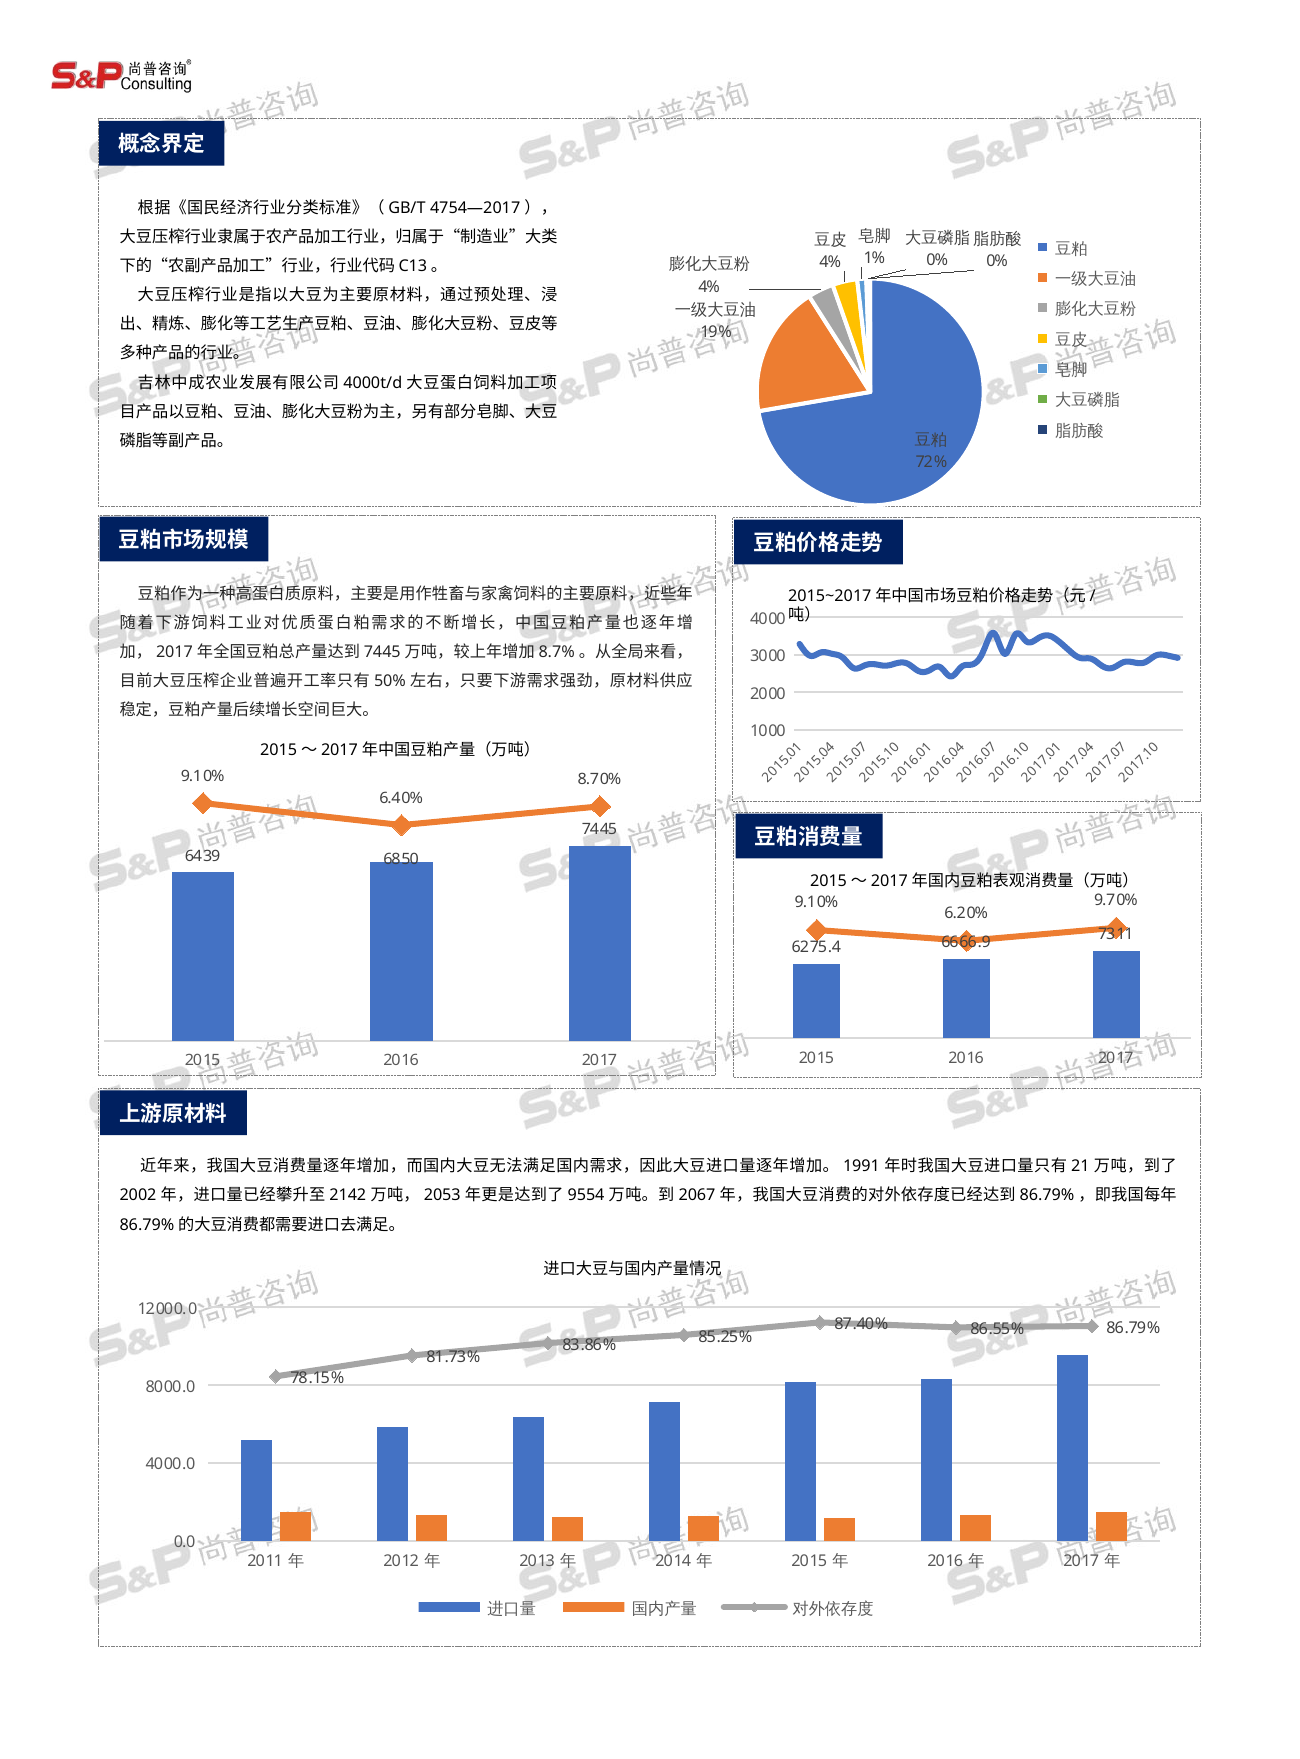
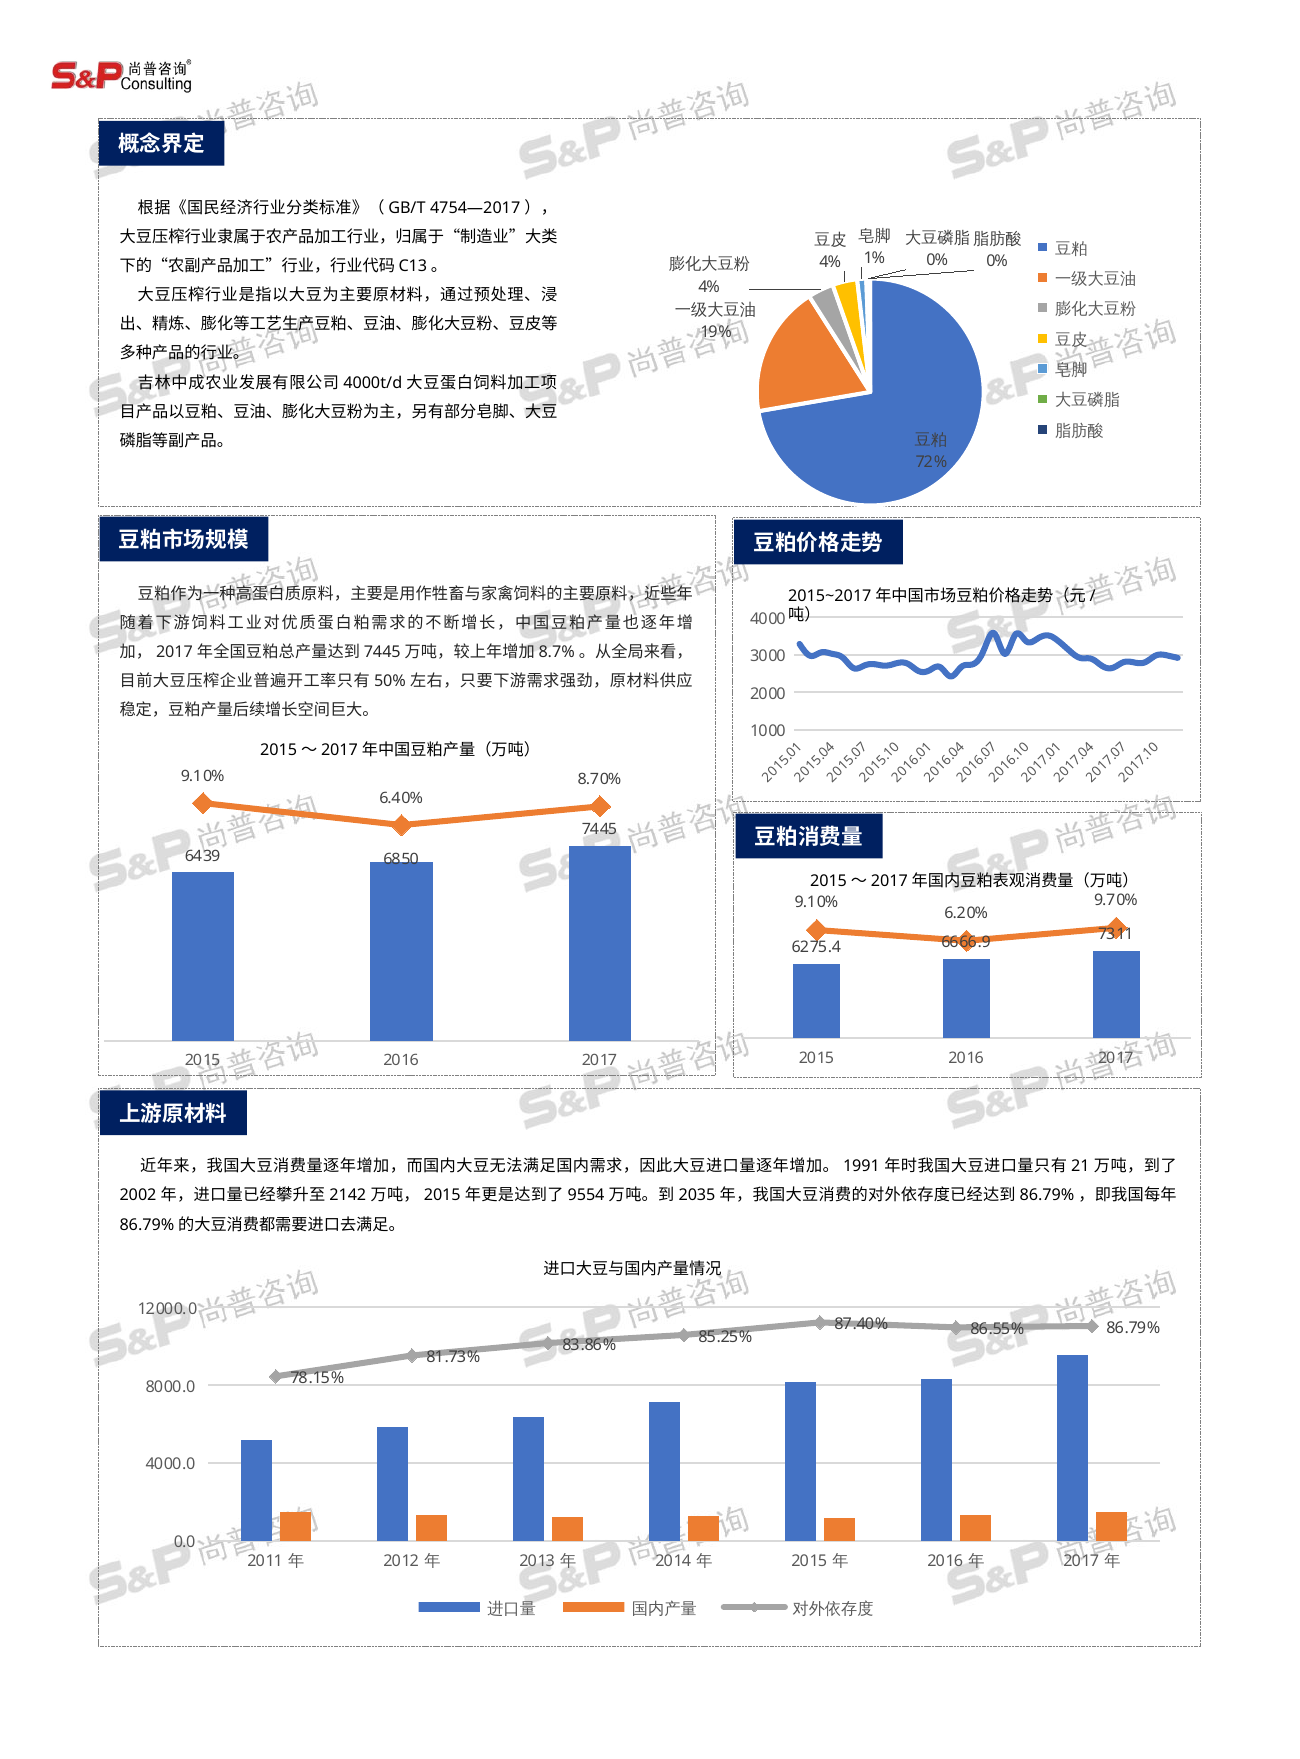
2053 at (442, 1196): 2053 -> 2015
2067: 2067 -> 2035
